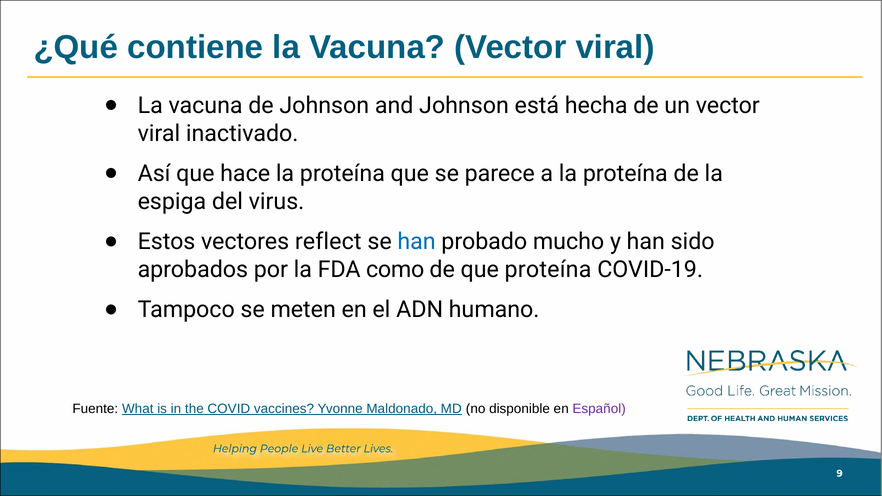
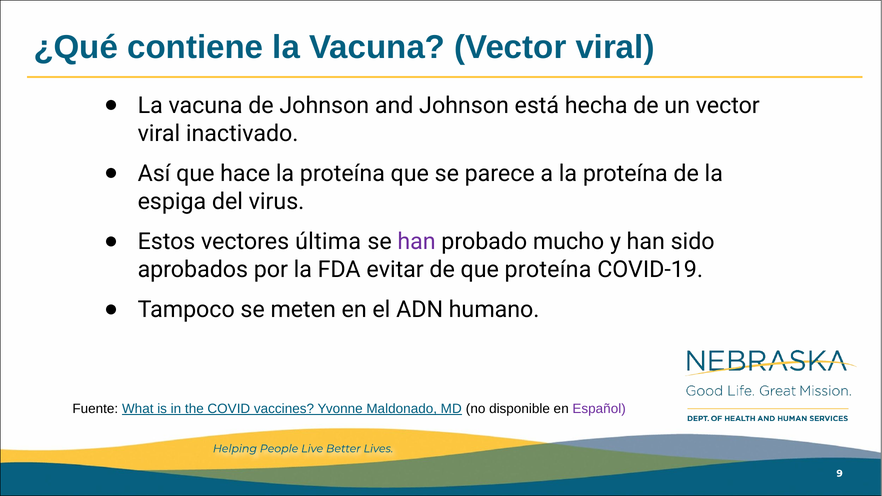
reflect: reflect -> última
han at (417, 242) colour: blue -> purple
como: como -> evitar
